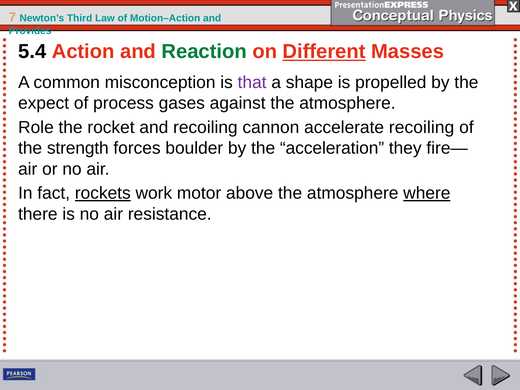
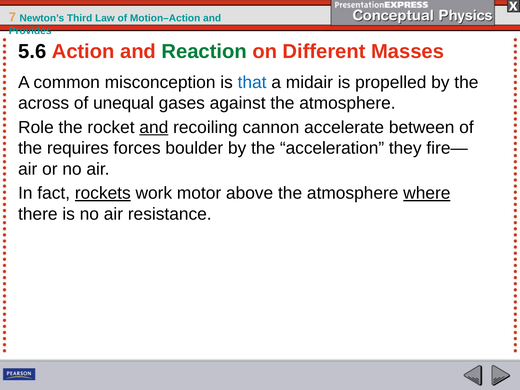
5.4: 5.4 -> 5.6
Different underline: present -> none
that colour: purple -> blue
shape: shape -> midair
expect: expect -> across
process: process -> unequal
and at (154, 127) underline: none -> present
accelerate recoiling: recoiling -> between
strength: strength -> requires
